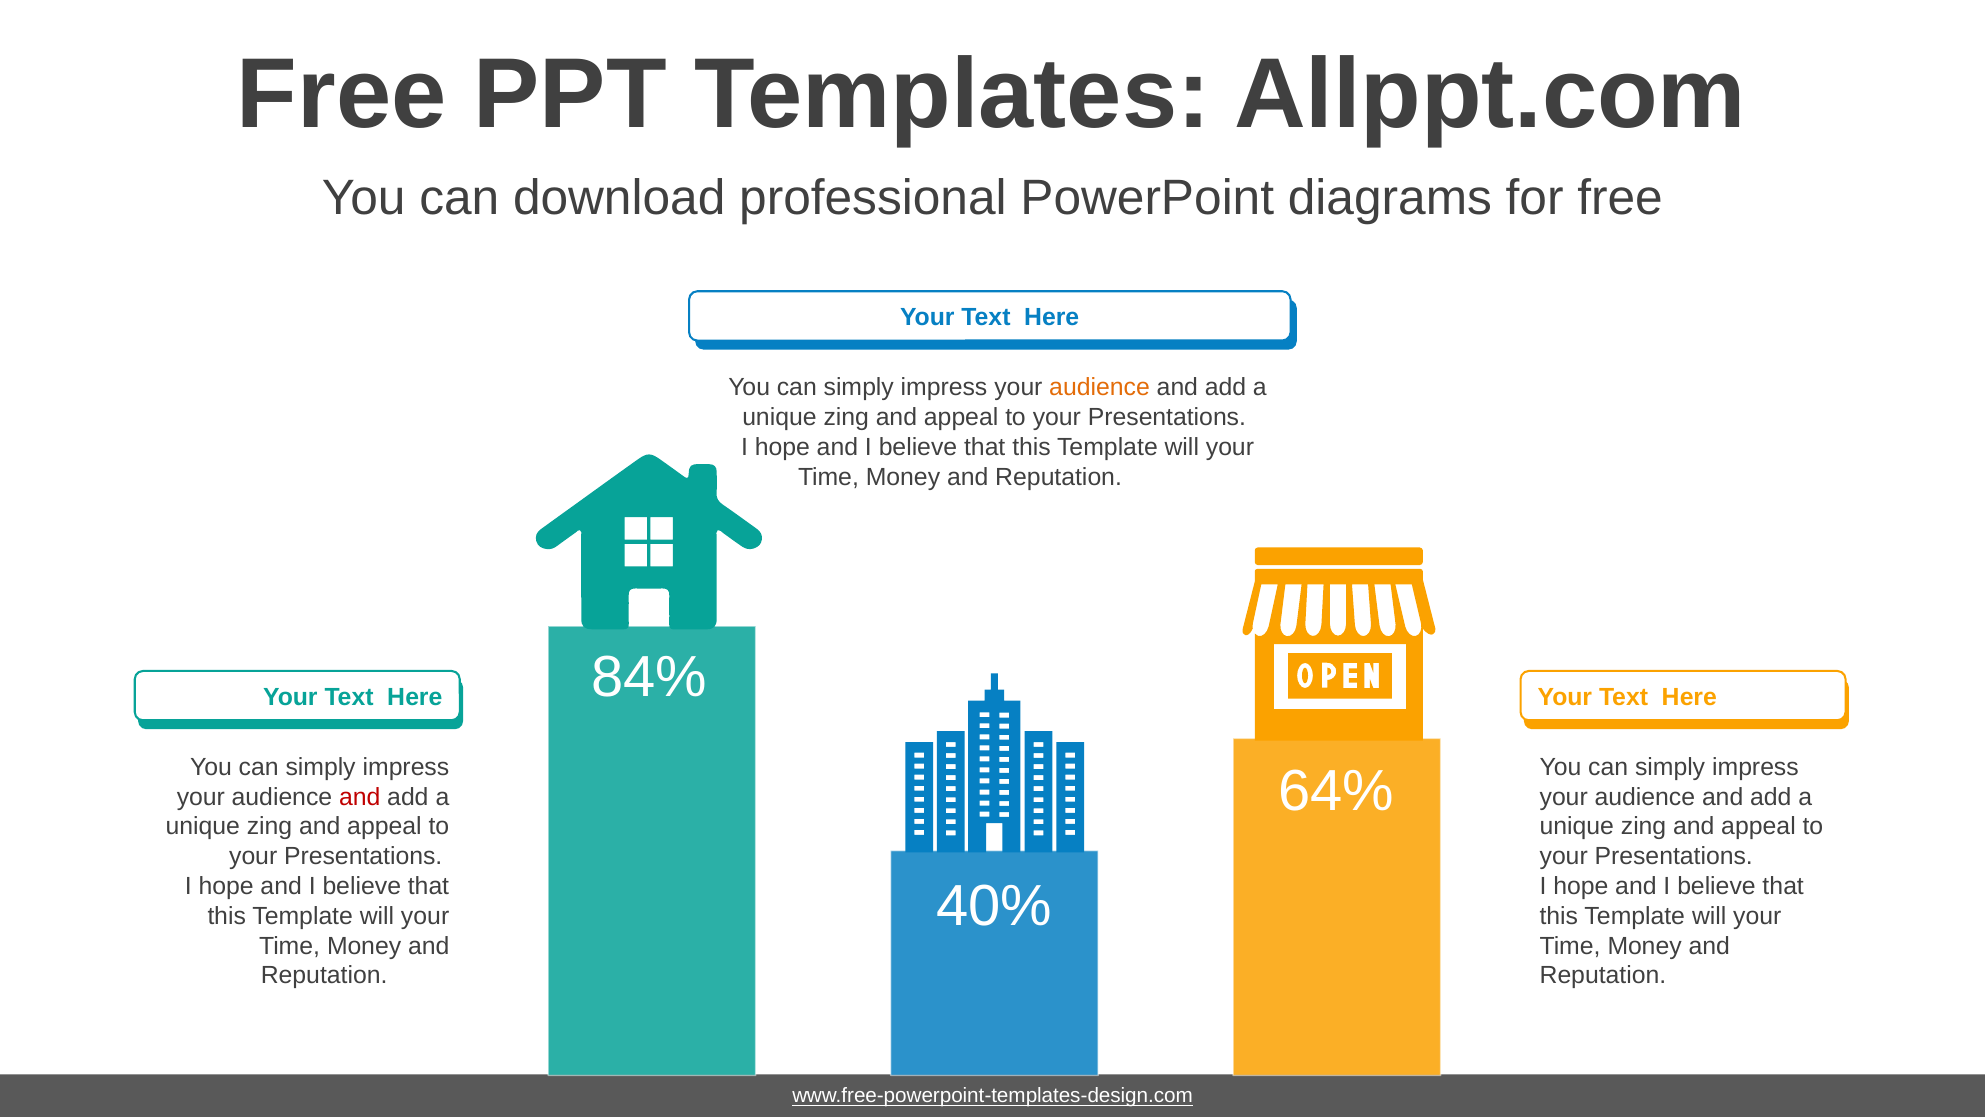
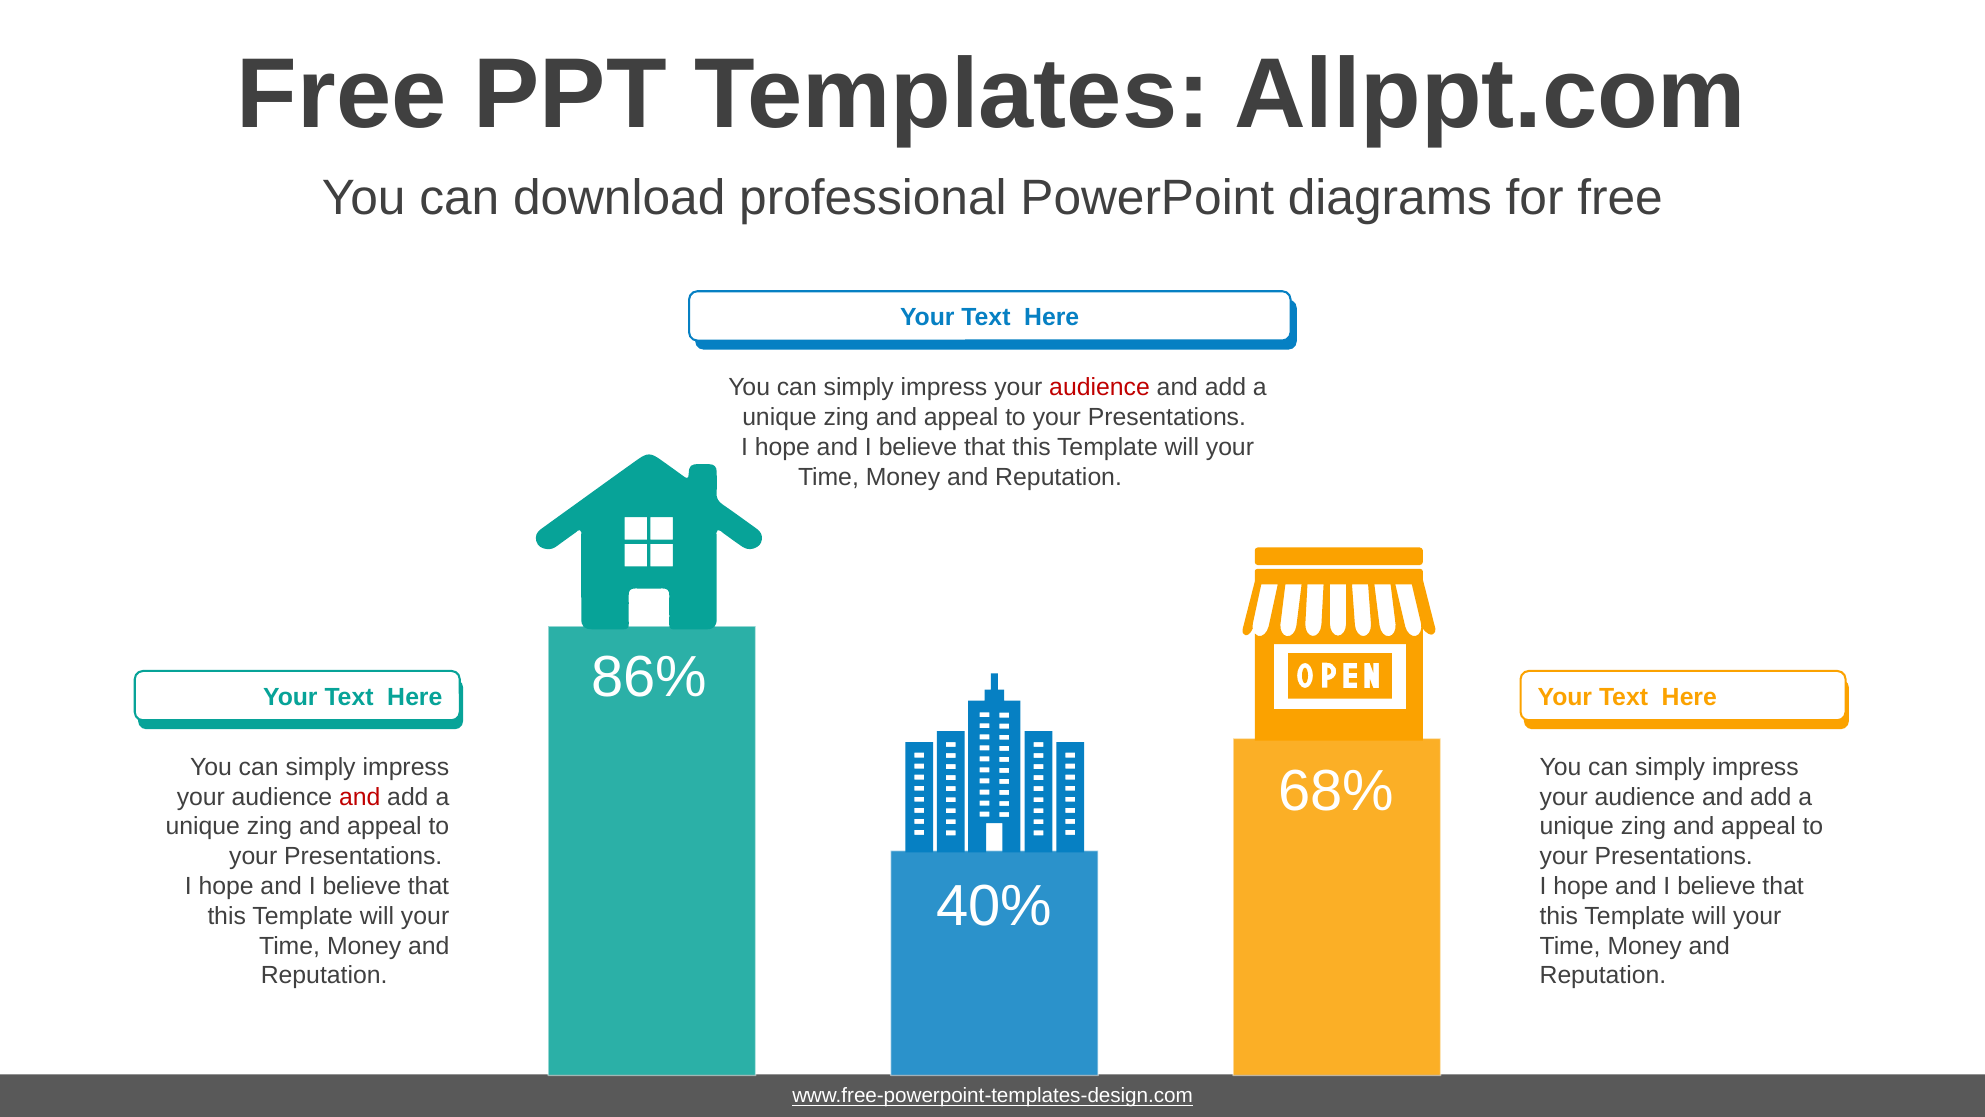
audience at (1100, 387) colour: orange -> red
84%: 84% -> 86%
64%: 64% -> 68%
